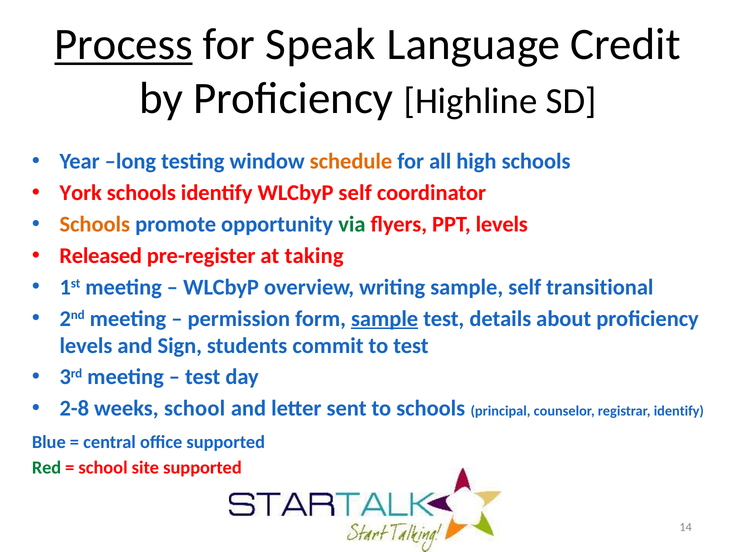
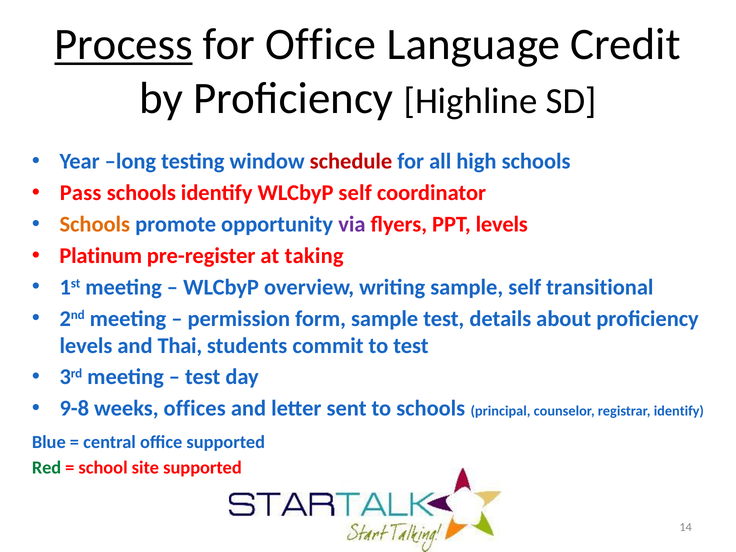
for Speak: Speak -> Office
schedule colour: orange -> red
York: York -> Pass
via colour: green -> purple
Released: Released -> Platinum
sample at (385, 319) underline: present -> none
Sign: Sign -> Thai
2-8: 2-8 -> 9-8
weeks school: school -> offices
